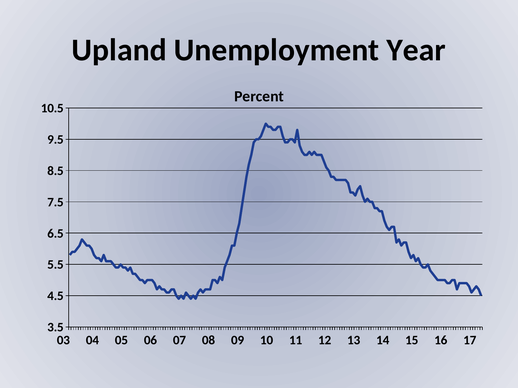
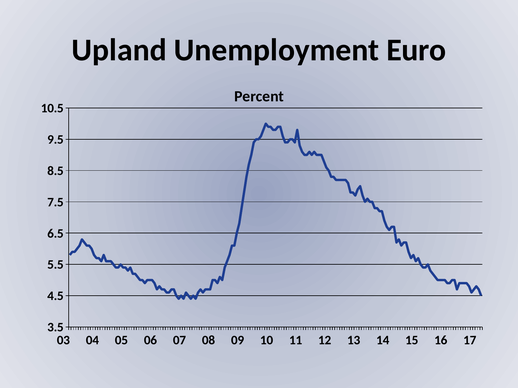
Year: Year -> Euro
